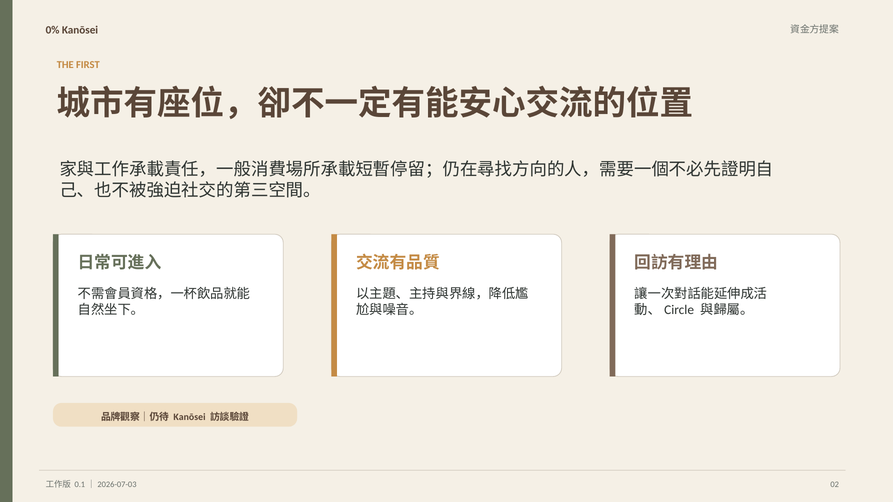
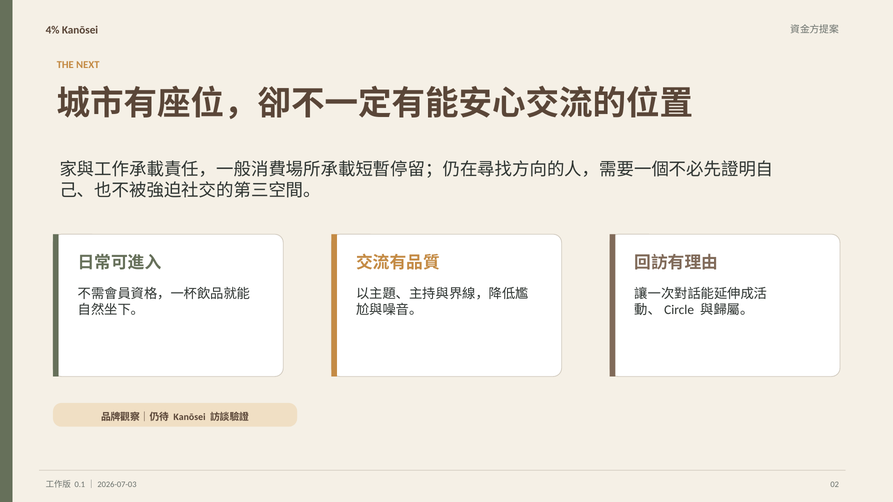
0%: 0% -> 4%
FIRST: FIRST -> NEXT
